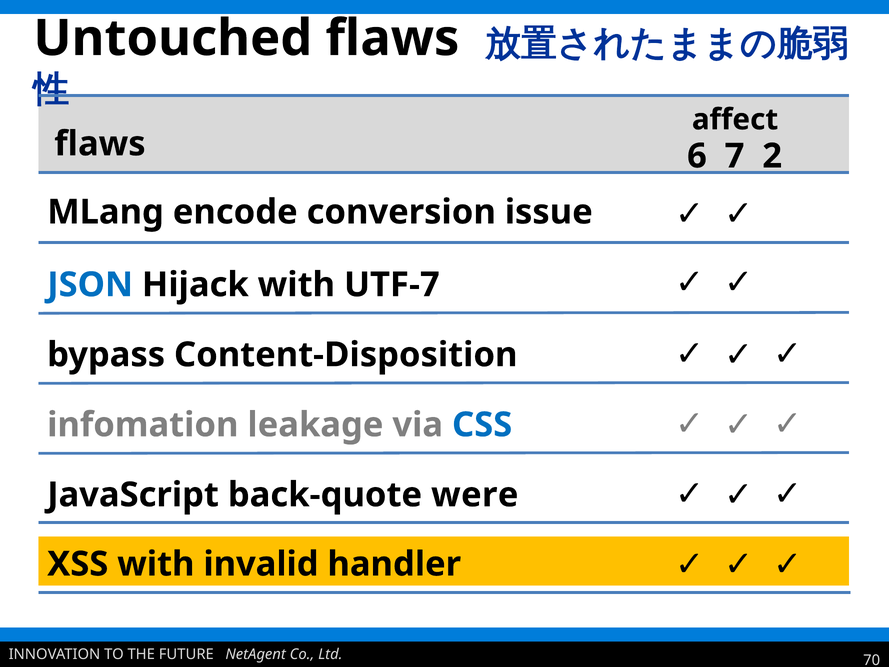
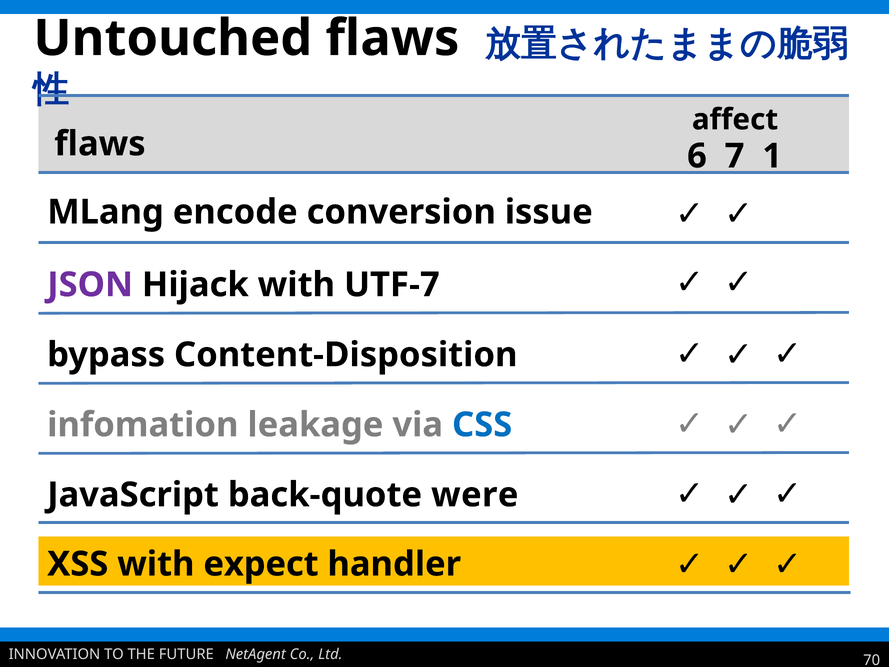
2: 2 -> 1
JSON colour: blue -> purple
invalid: invalid -> expect
